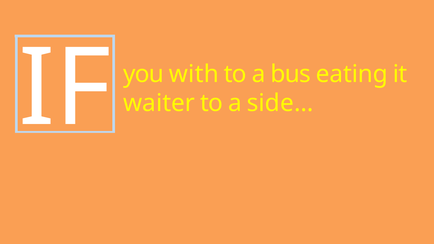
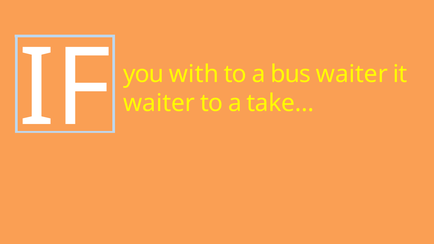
bus eating: eating -> waiter
side…: side… -> take…
